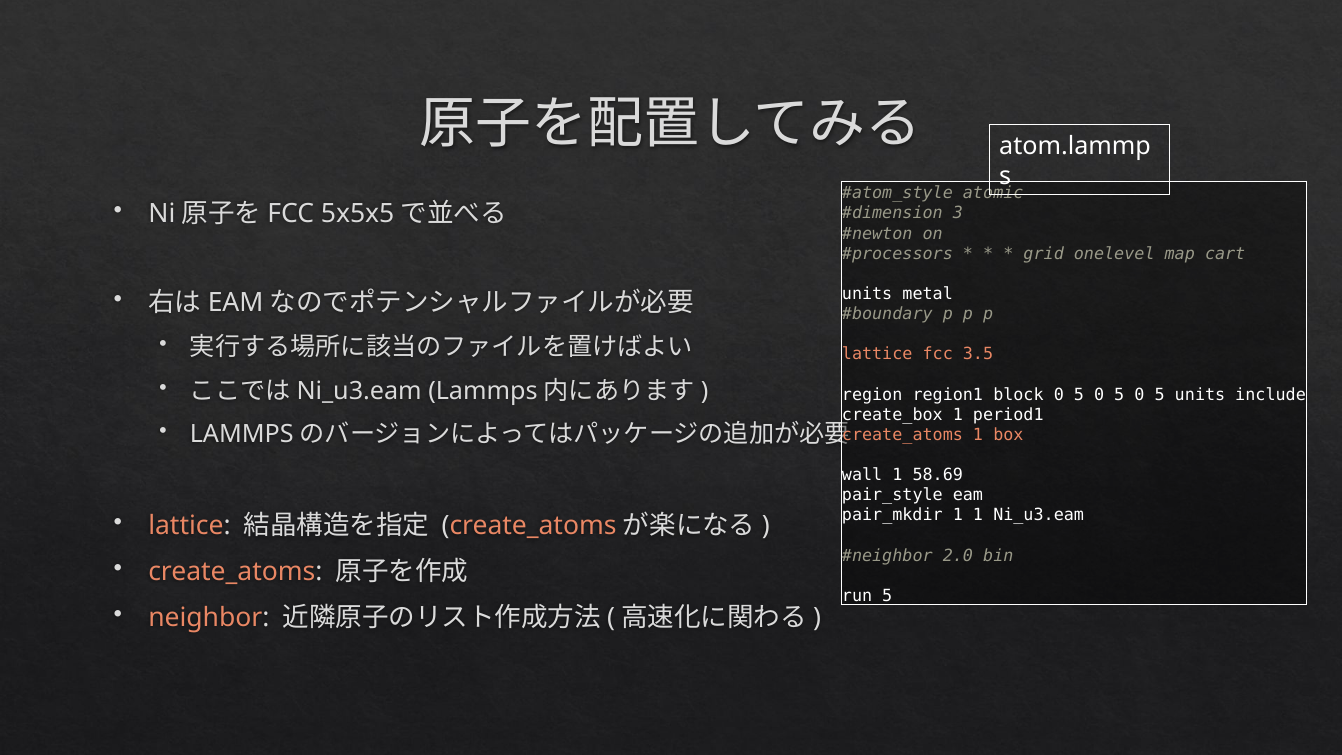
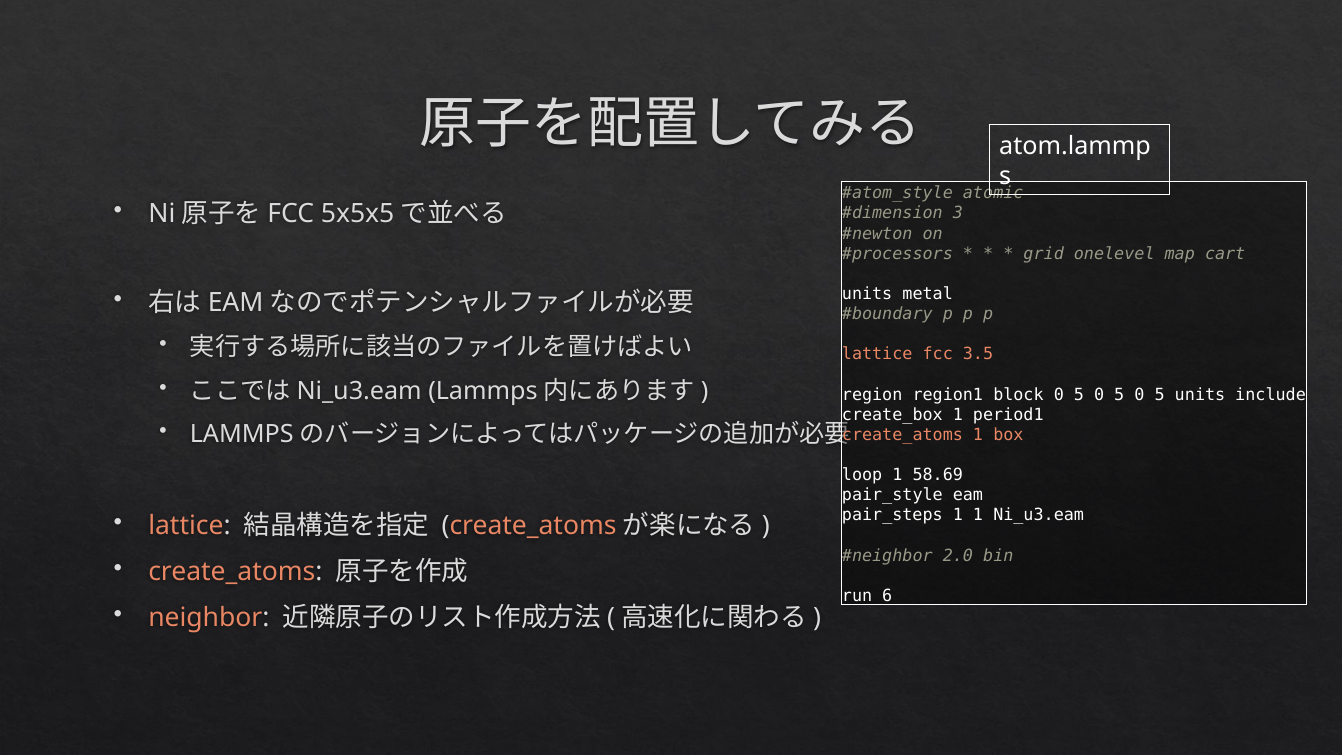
wall: wall -> loop
pair_mkdir: pair_mkdir -> pair_steps
run 5: 5 -> 6
